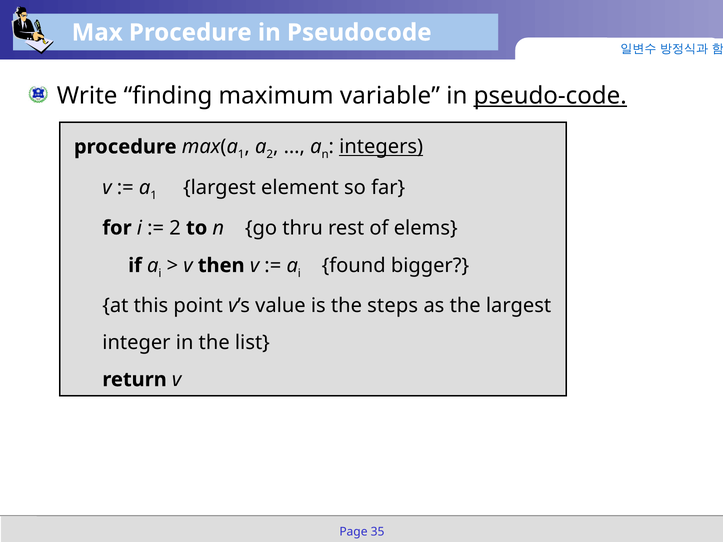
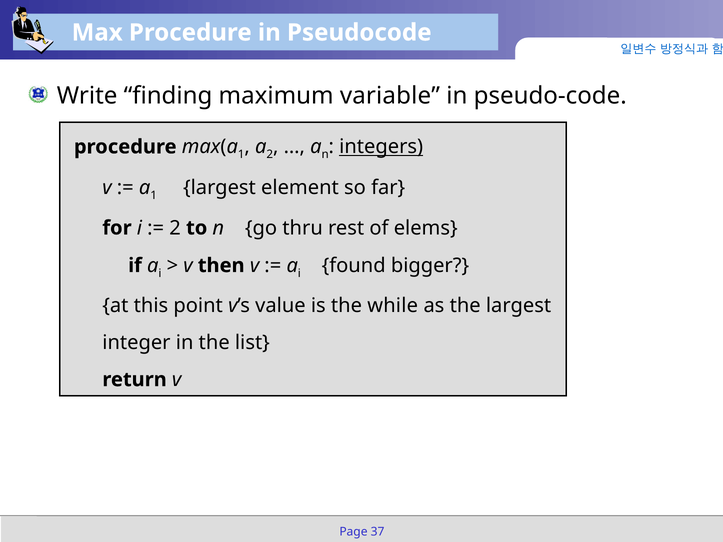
pseudo-code underline: present -> none
steps: steps -> while
35: 35 -> 37
